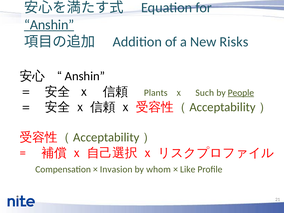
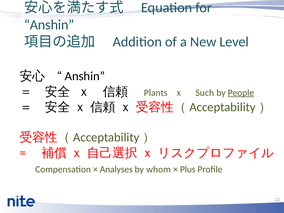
Anshin at (49, 25) underline: present -> none
Risks: Risks -> Level
Invasion: Invasion -> Analyses
Like: Like -> Plus
